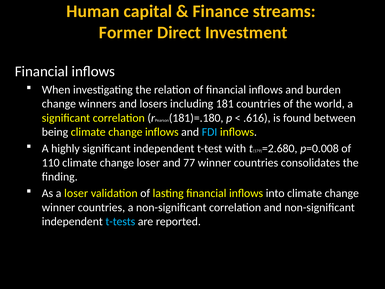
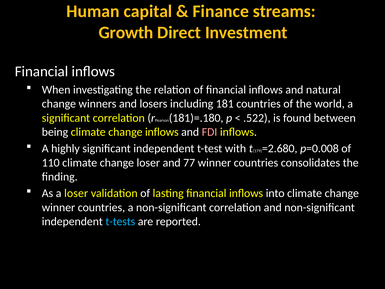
Former: Former -> Growth
burden: burden -> natural
.616: .616 -> .522
FDI colour: light blue -> pink
